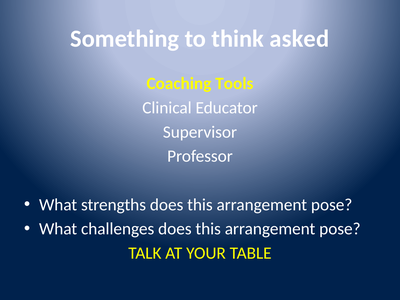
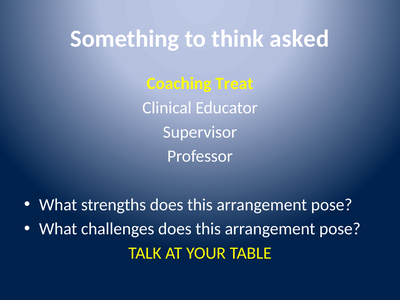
Tools: Tools -> Treat
